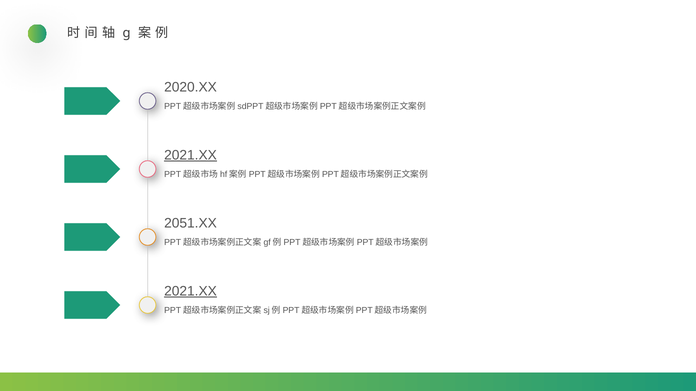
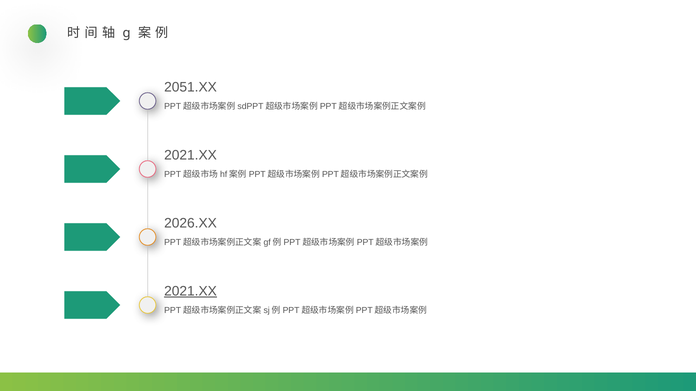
2020.XX: 2020.XX -> 2051.XX
2021.XX at (191, 155) underline: present -> none
2051.XX: 2051.XX -> 2026.XX
